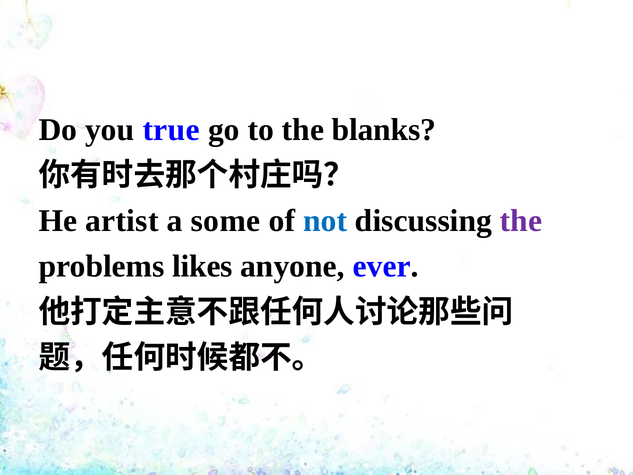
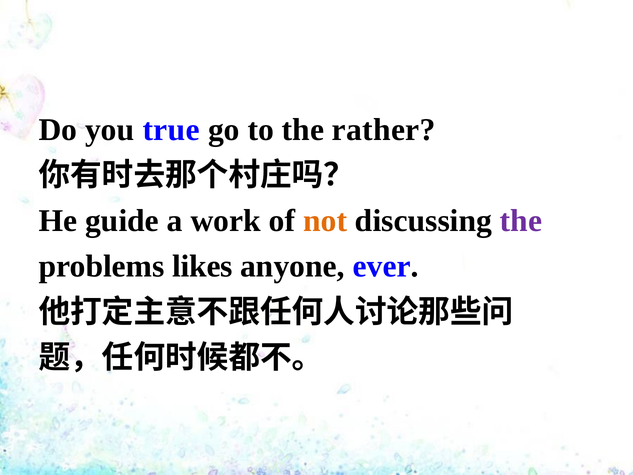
blanks: blanks -> rather
artist: artist -> guide
some: some -> work
not colour: blue -> orange
